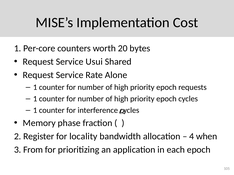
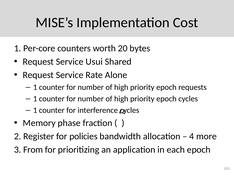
locality: locality -> policies
when: when -> more
